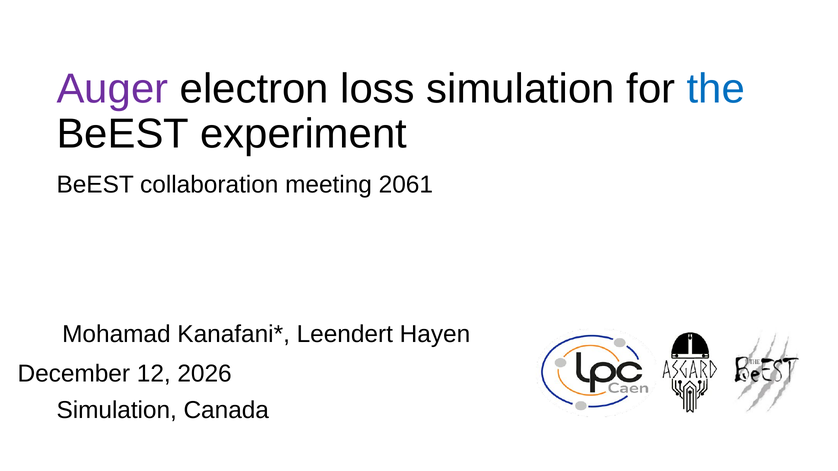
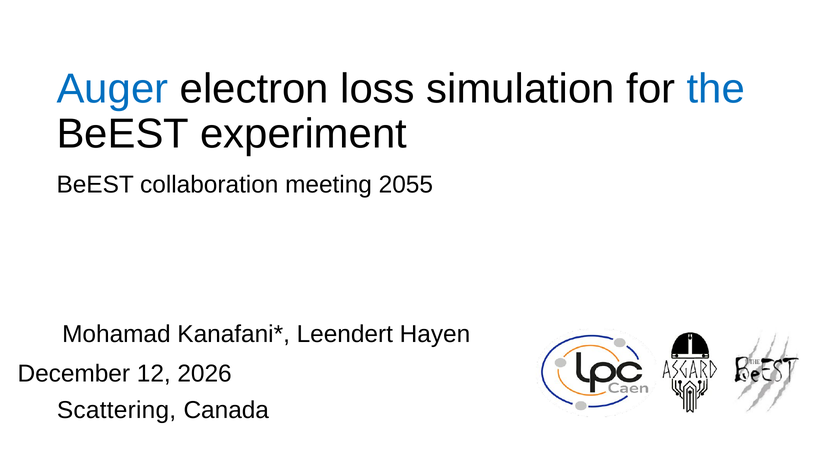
Auger colour: purple -> blue
2061: 2061 -> 2055
Simulation at (117, 411): Simulation -> Scattering
